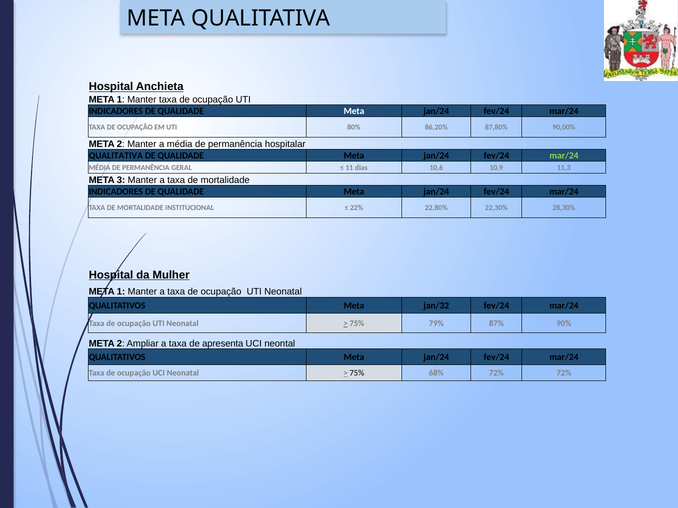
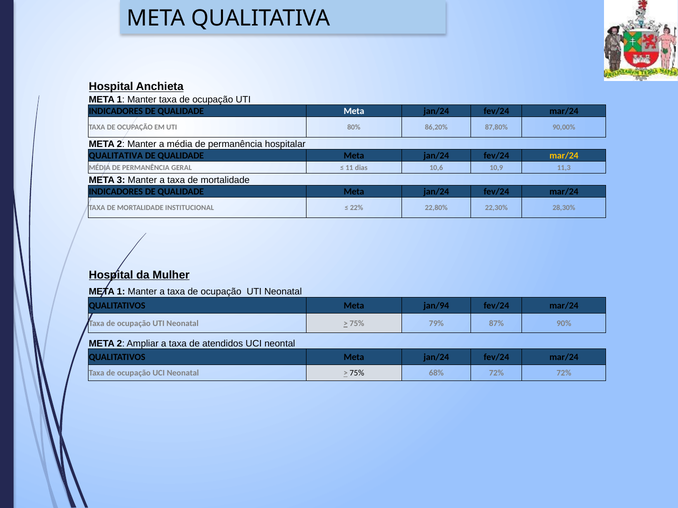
mar/24 at (564, 156) colour: light green -> yellow
jan/32: jan/32 -> jan/94
apresenta: apresenta -> atendidos
